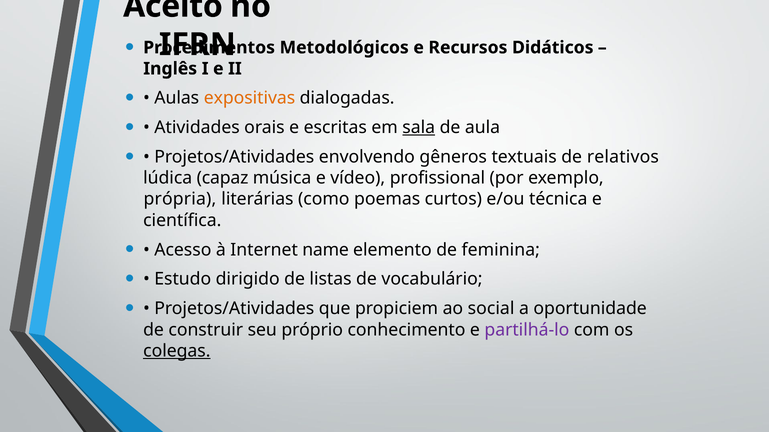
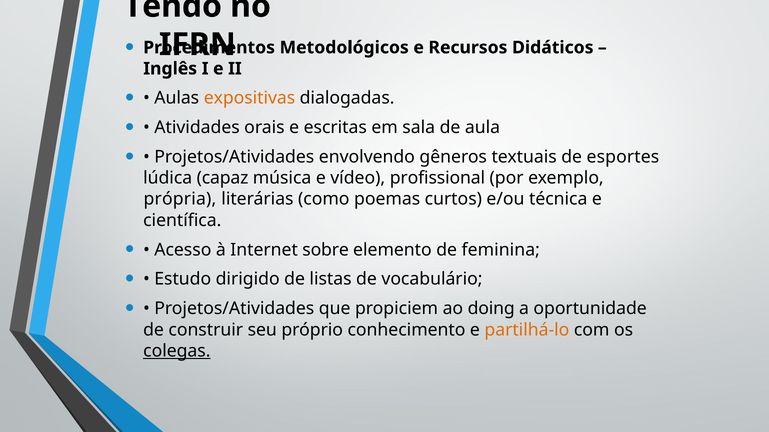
Aceito: Aceito -> Tendo
sala underline: present -> none
relativos: relativos -> esportes
name: name -> sobre
social: social -> doing
partilhá-lo colour: purple -> orange
